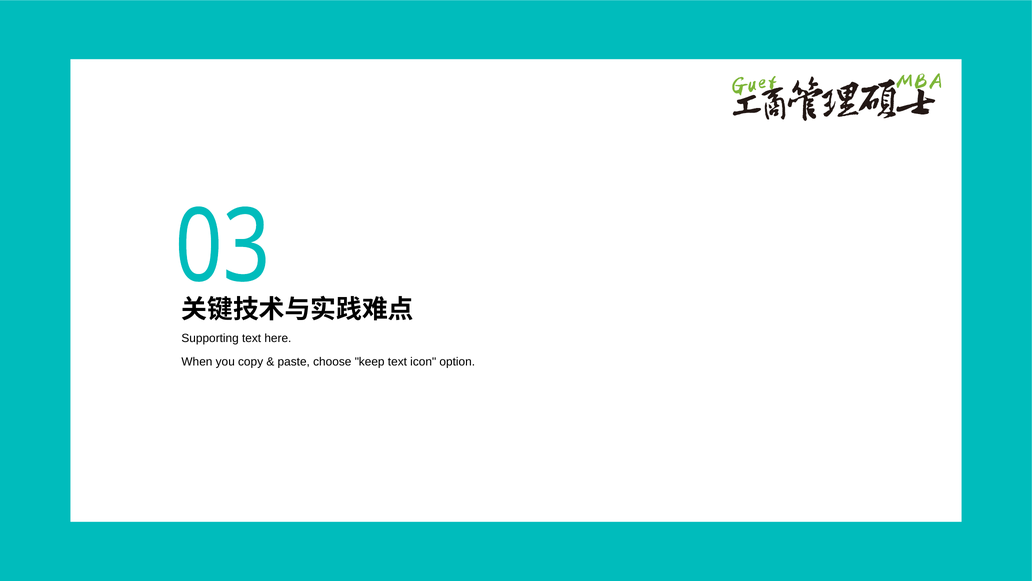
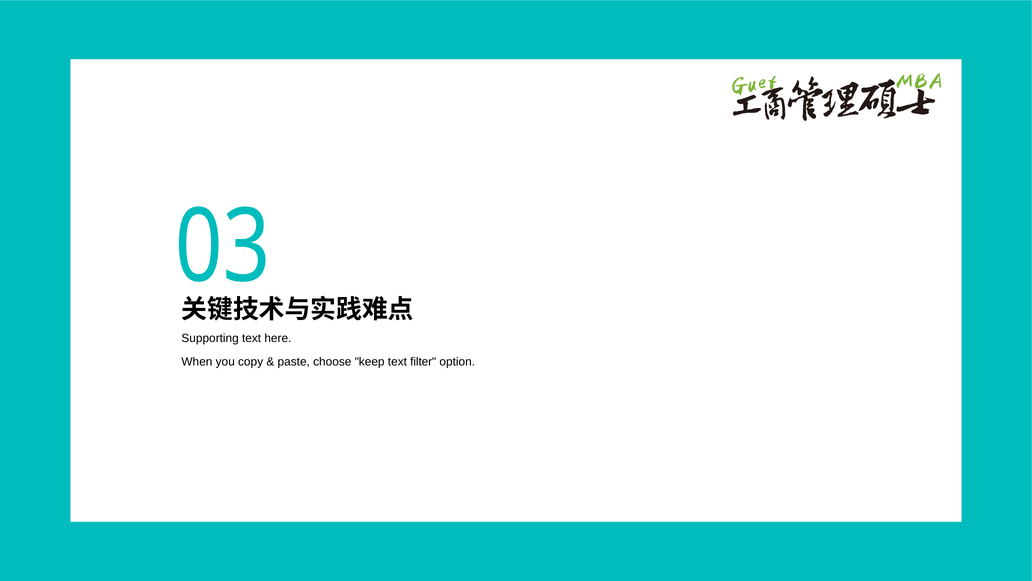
icon: icon -> filter
